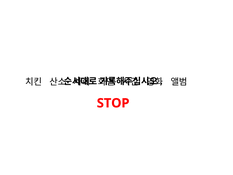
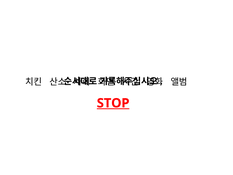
STOP underline: none -> present
